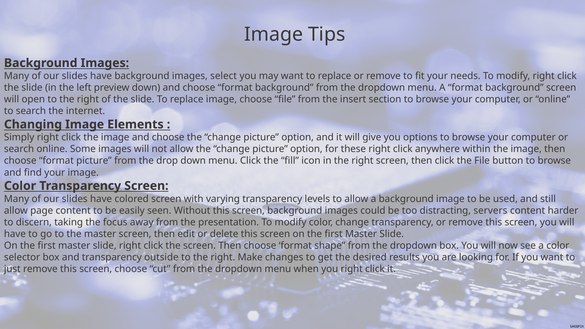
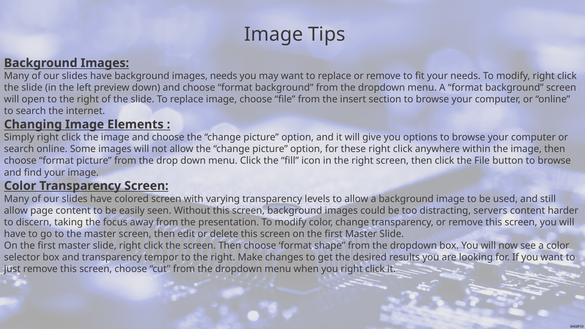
images select: select -> needs
outside: outside -> tempor
